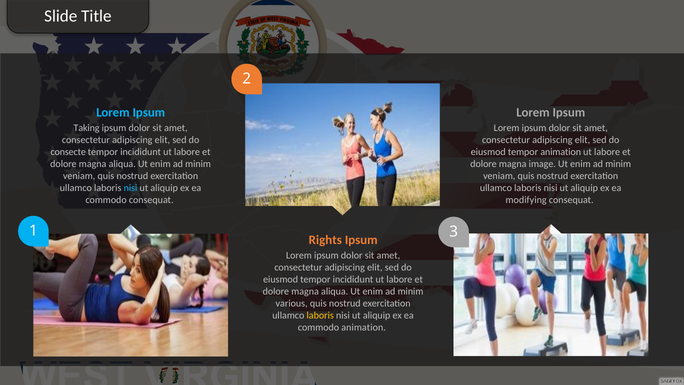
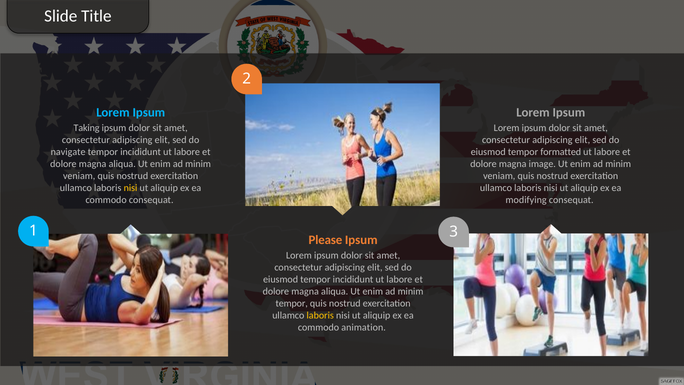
consecte: consecte -> navigate
tempor animation: animation -> formatted
nisi at (131, 188) colour: light blue -> yellow
Rights: Rights -> Please
various at (292, 303): various -> tempor
